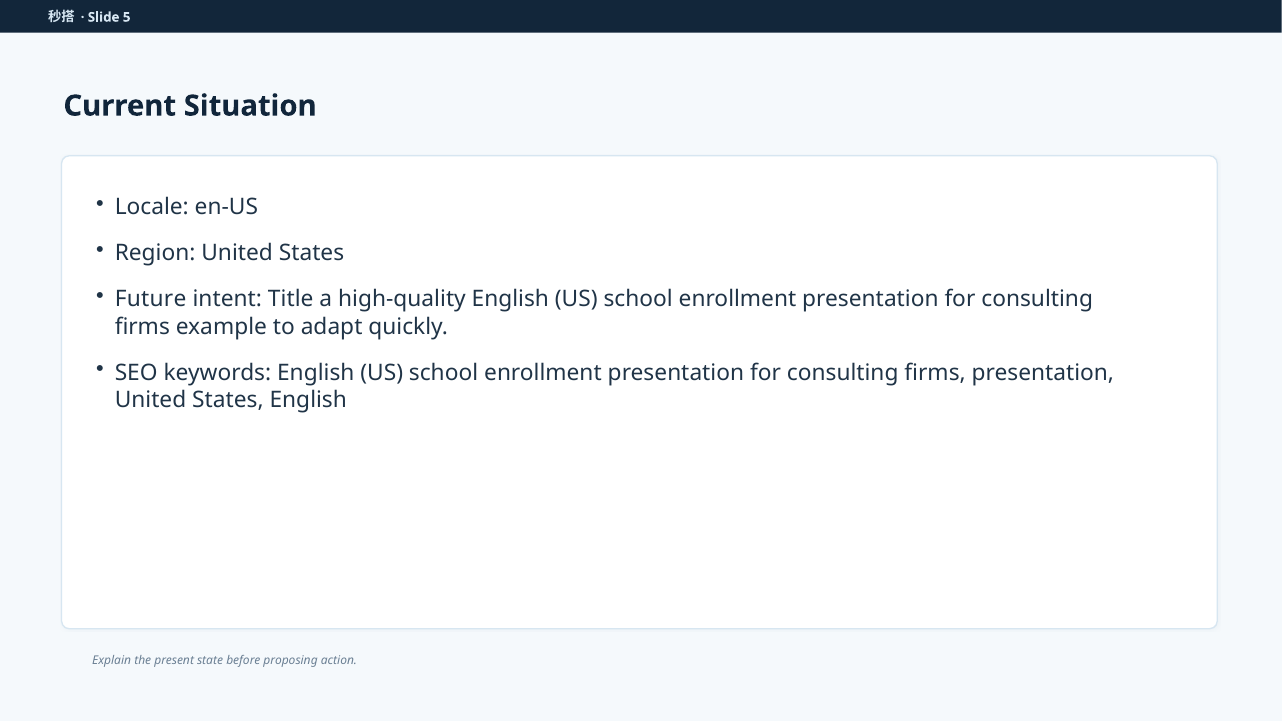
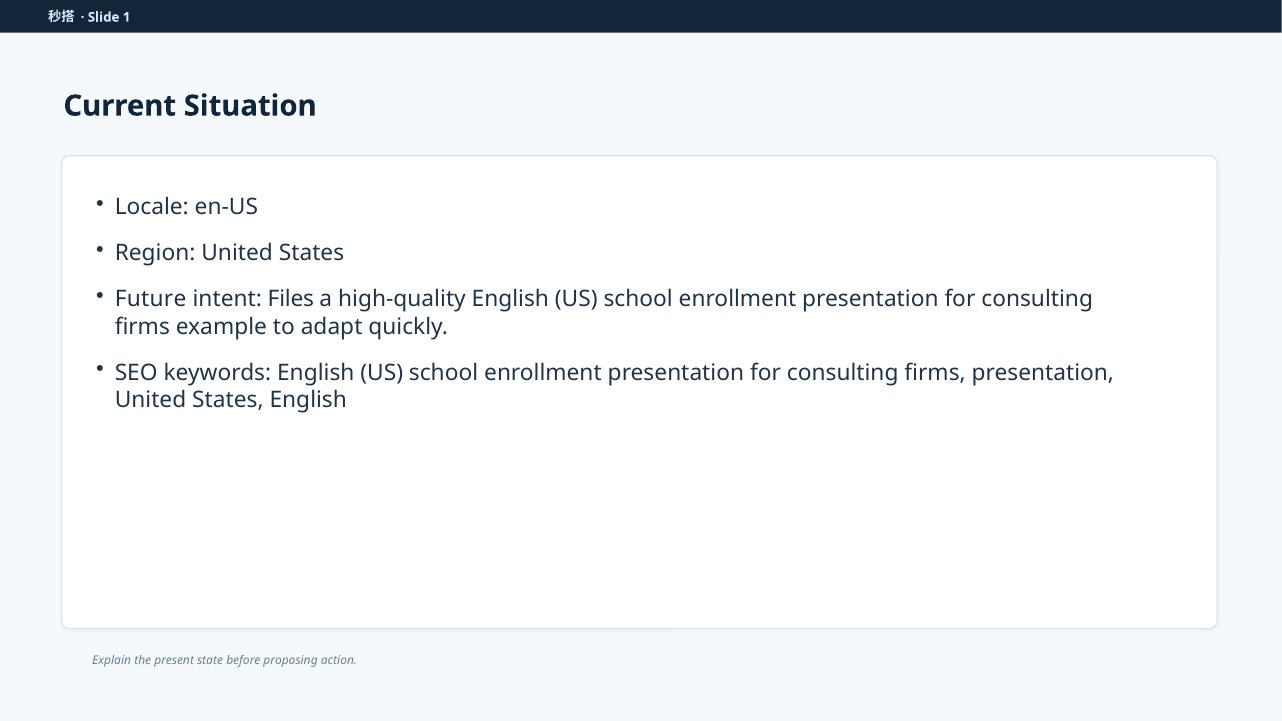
5: 5 -> 1
Title: Title -> Files
